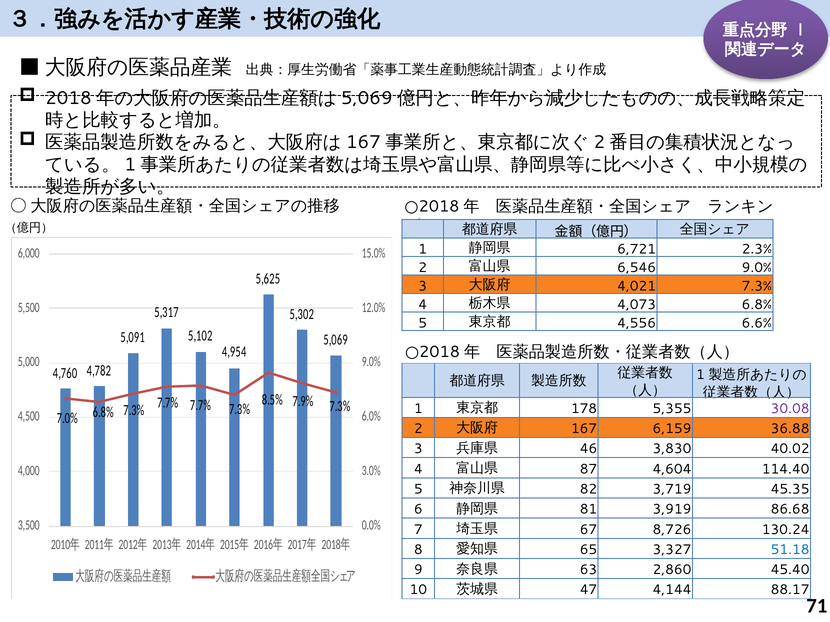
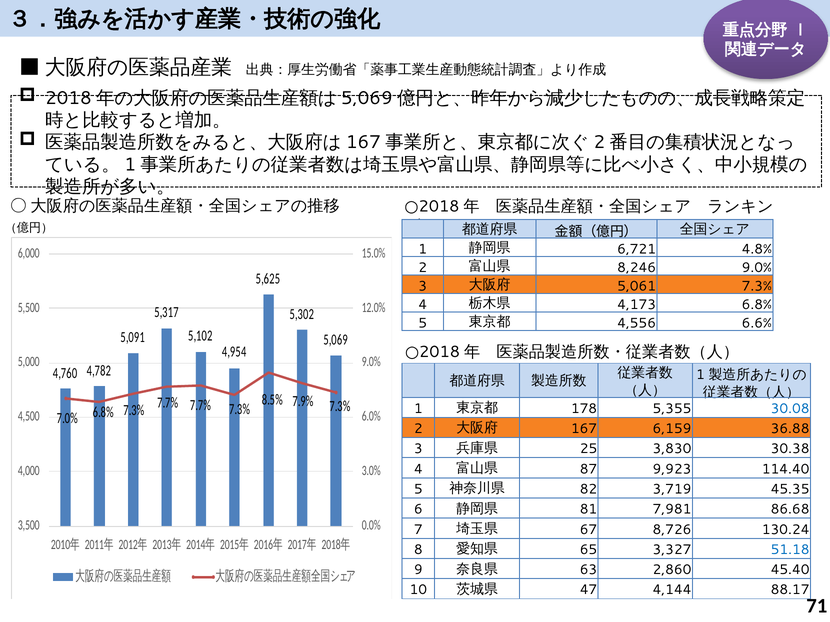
2.3%: 2.3% -> 4.8%
6,546: 6,546 -> 8,246
4,021: 4,021 -> 5,061
4,073: 4,073 -> 4,173
30.08 colour: purple -> blue
46: 46 -> 25
40.02: 40.02 -> 30.38
4,604: 4,604 -> 9,923
3,919: 3,919 -> 7,981
